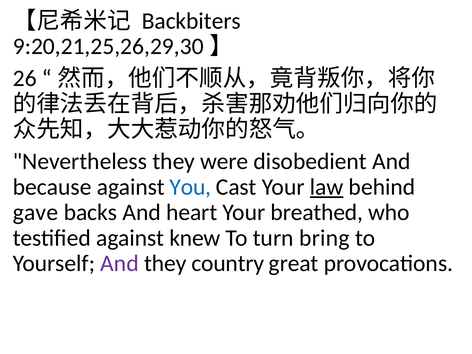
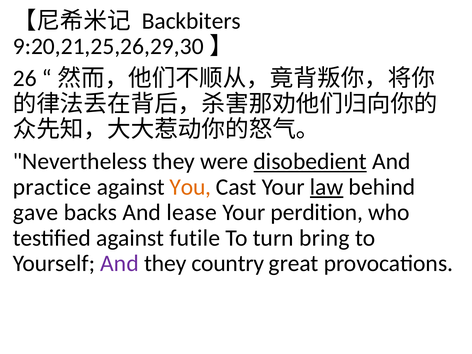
disobedient underline: none -> present
because: because -> practice
You colour: blue -> orange
heart: heart -> lease
breathed: breathed -> perdition
knew: knew -> futile
